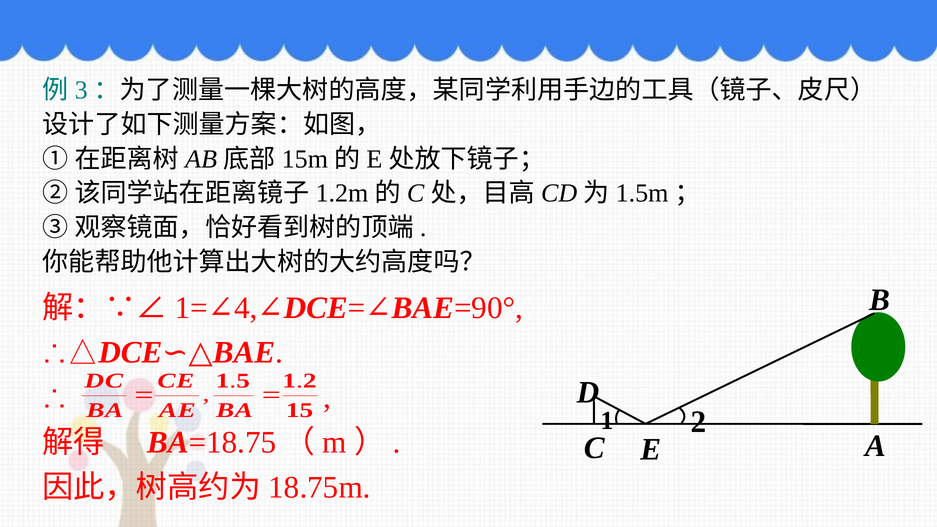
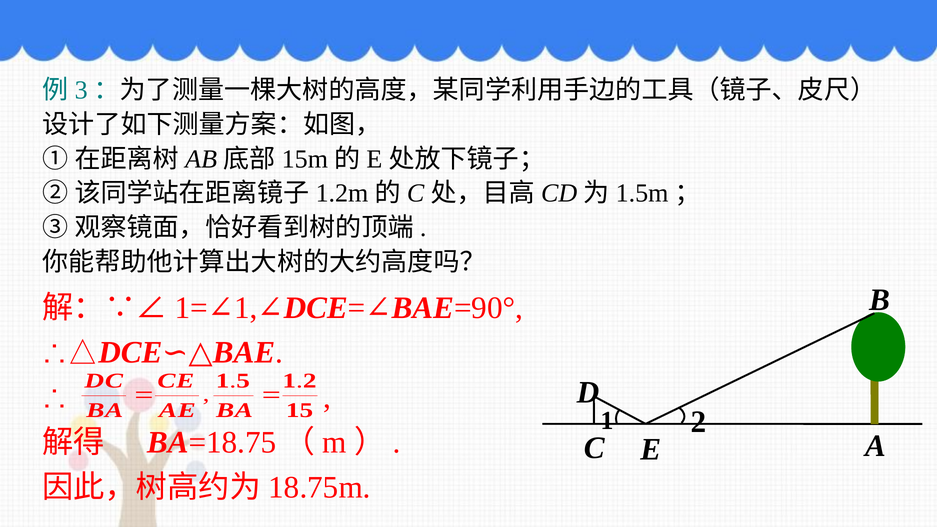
4 at (246, 308): 4 -> 1
